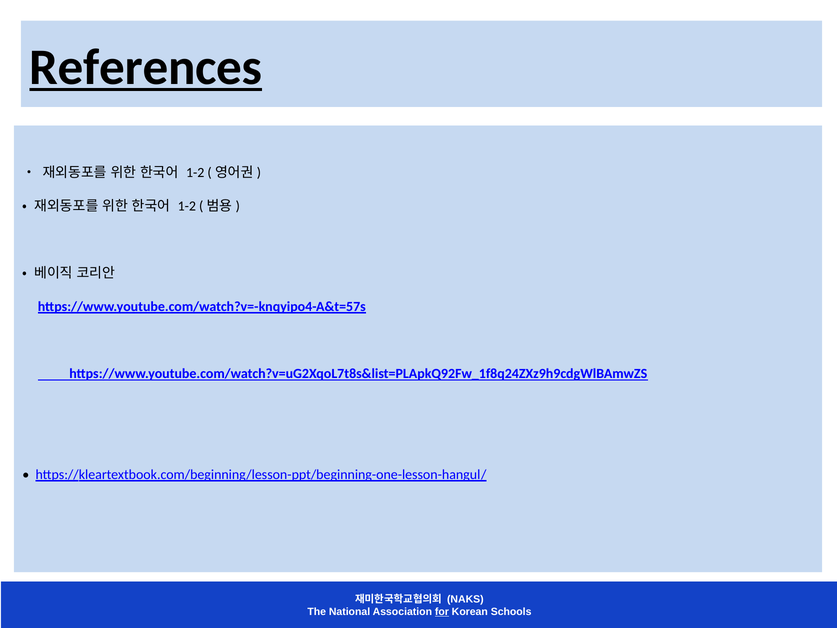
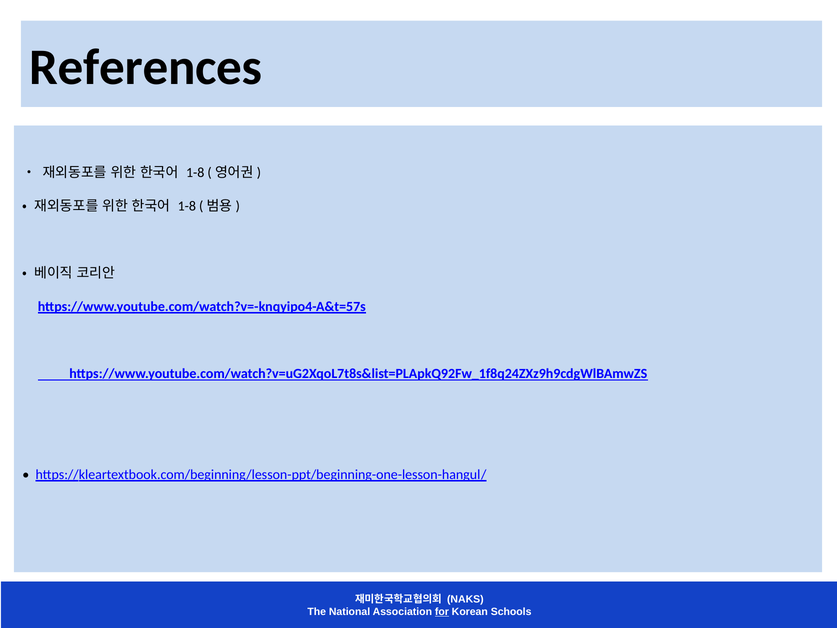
References underline: present -> none
1-2 at (195, 173): 1-2 -> 1-8
1-2 at (187, 206): 1-2 -> 1-8
